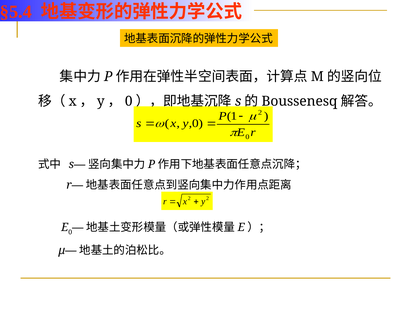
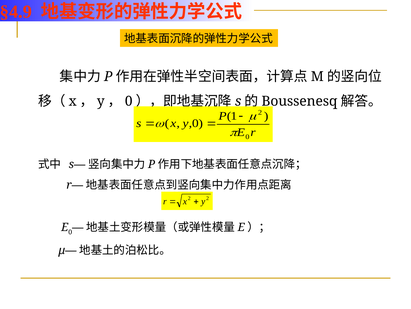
§5.4: §5.4 -> §4.9
